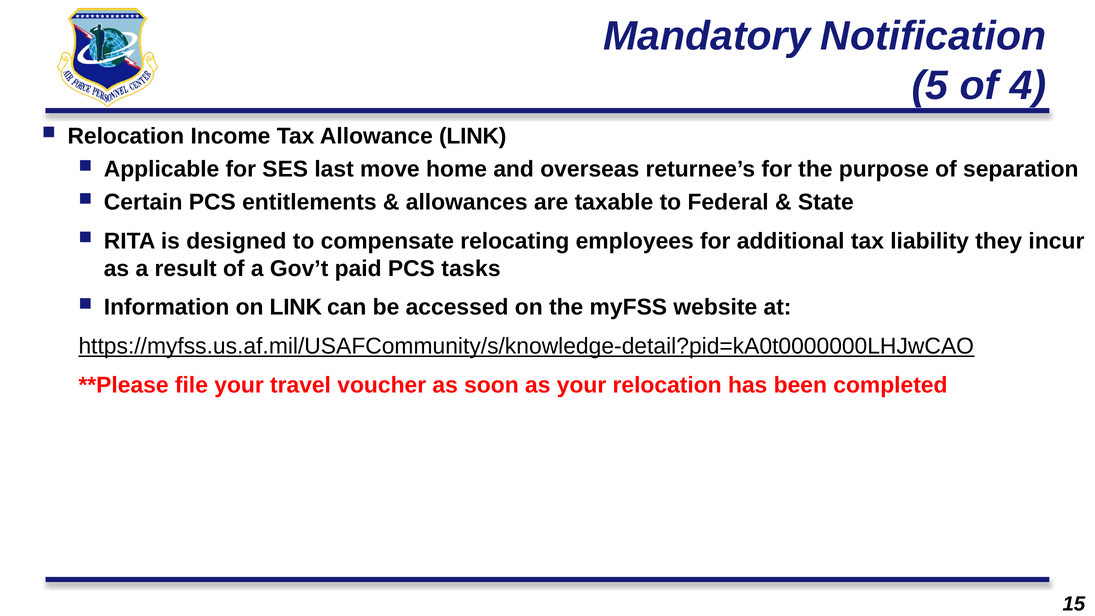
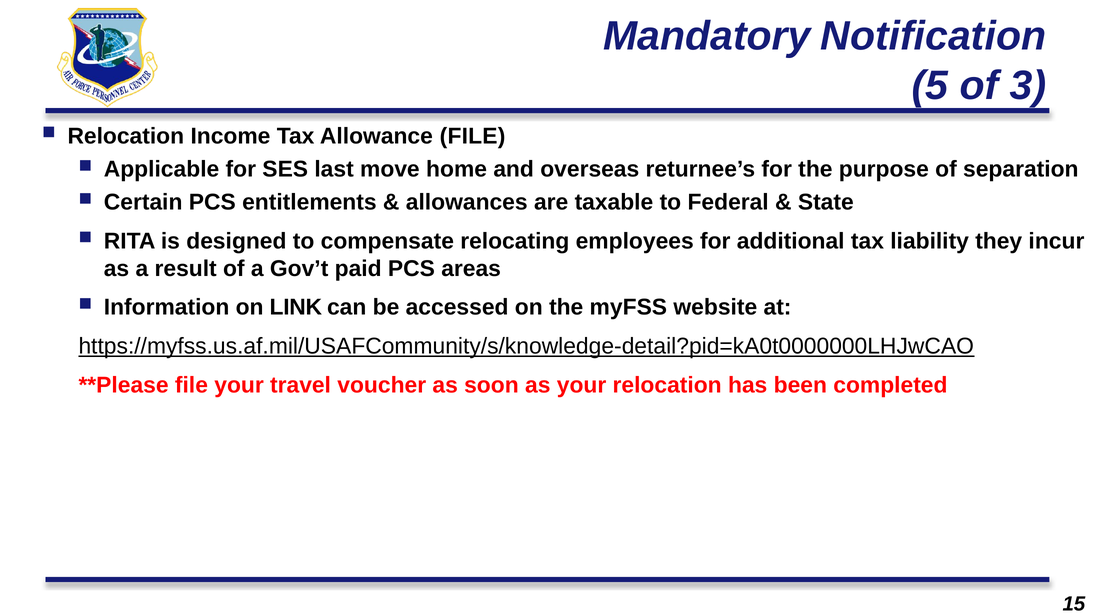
4: 4 -> 3
Allowance LINK: LINK -> FILE
tasks: tasks -> areas
